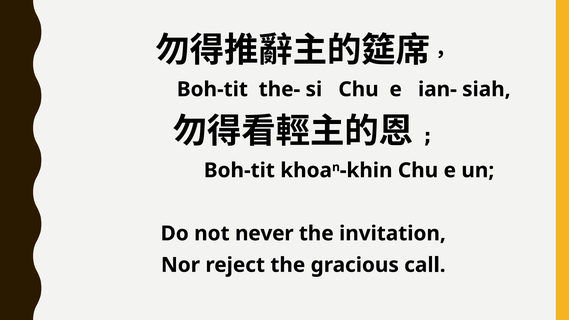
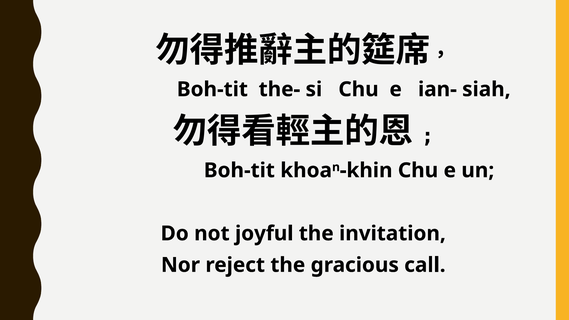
never: never -> joyful
